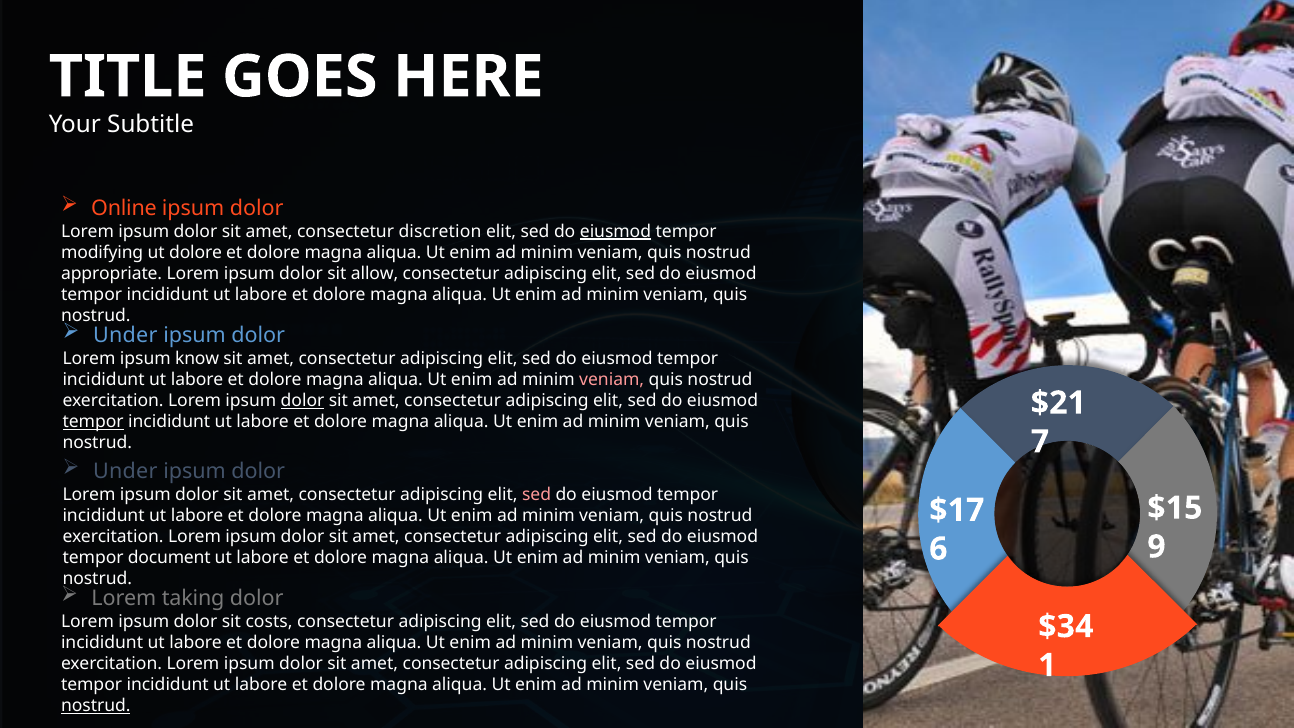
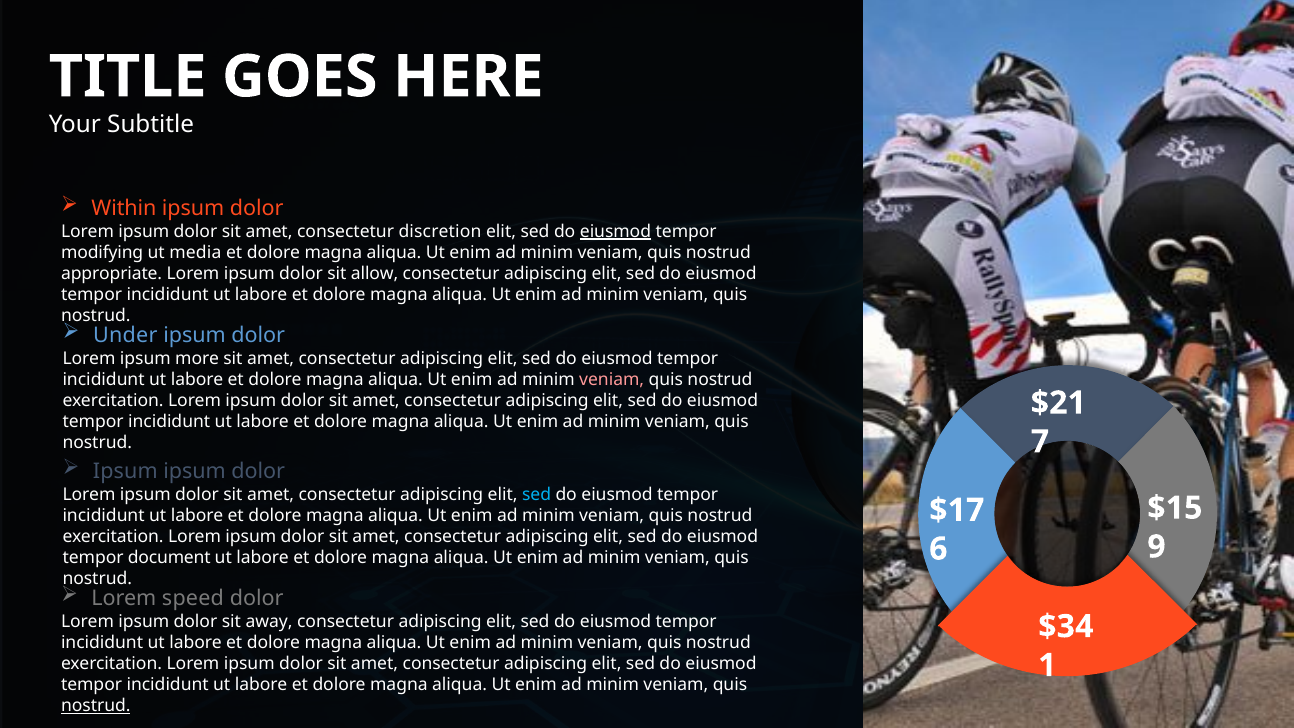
Online: Online -> Within
ut dolore: dolore -> media
know: know -> more
dolor at (303, 400) underline: present -> none
tempor at (93, 421) underline: present -> none
Under at (125, 471): Under -> Ipsum
sed at (537, 495) colour: pink -> light blue
taking: taking -> speed
costs: costs -> away
